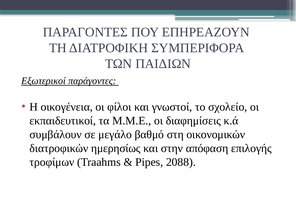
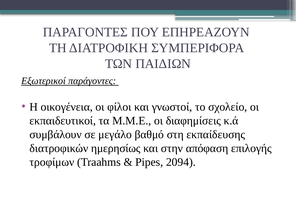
οικονομικών: οικονομικών -> εκπαίδευσης
2088: 2088 -> 2094
